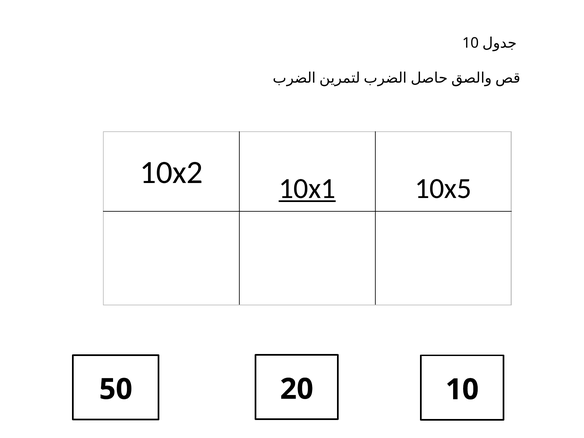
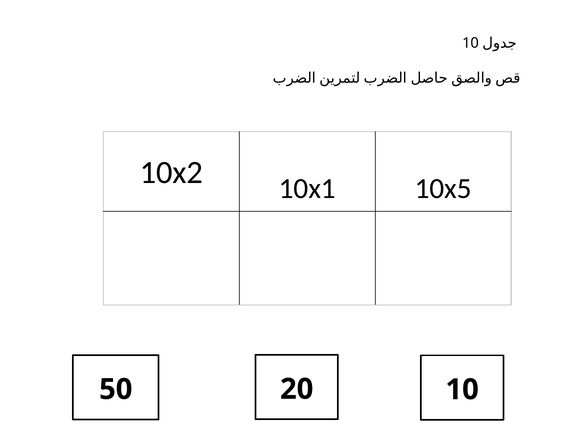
10x1 underline: present -> none
